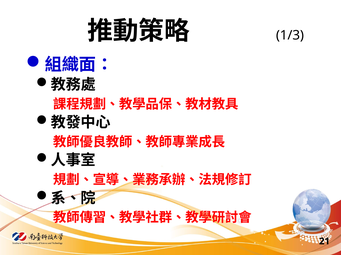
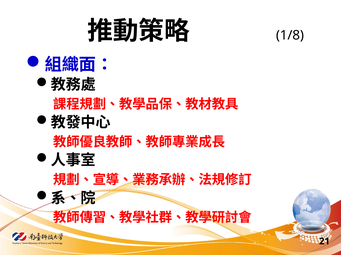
1/3: 1/3 -> 1/8
